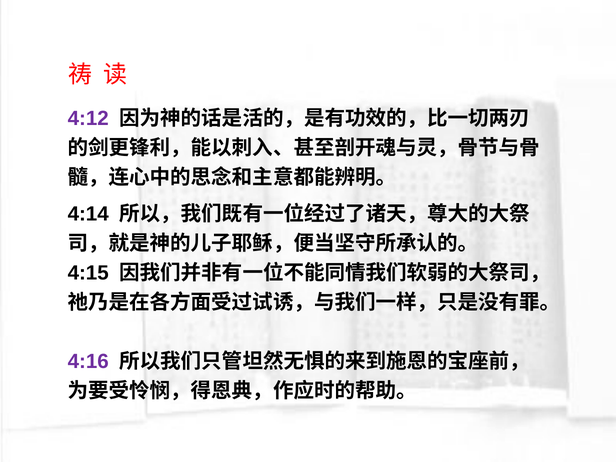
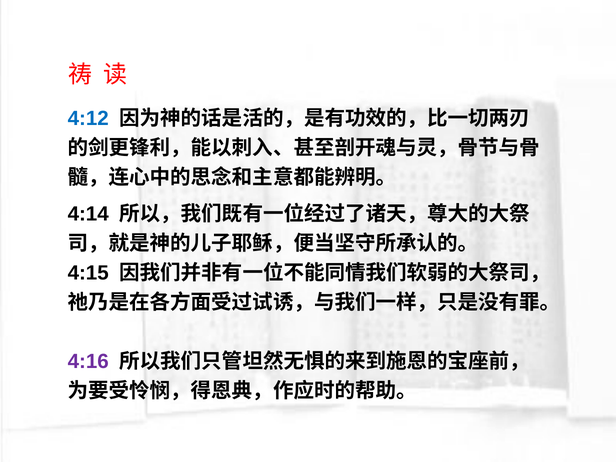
4:12 colour: purple -> blue
